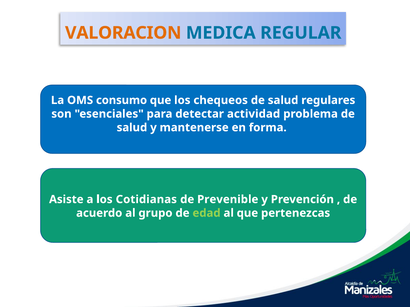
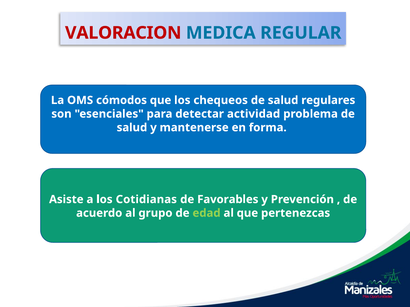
VALORACION colour: orange -> red
consumo: consumo -> cómodos
Prevenible: Prevenible -> Favorables
